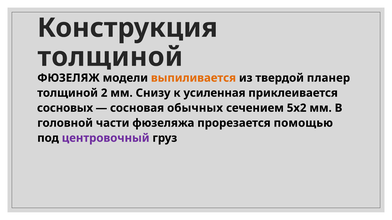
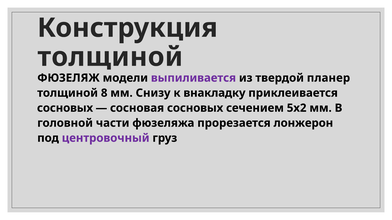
выпиливается colour: orange -> purple
2: 2 -> 8
усиленная: усиленная -> внакладку
сосновая обычных: обычных -> сосновых
помощью: помощью -> лонжерон
